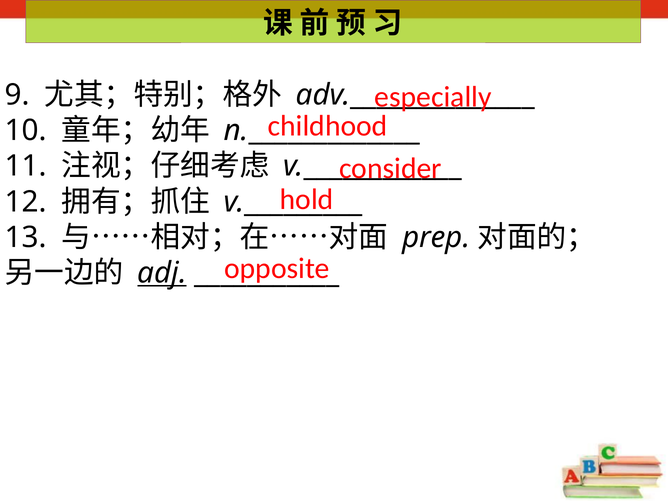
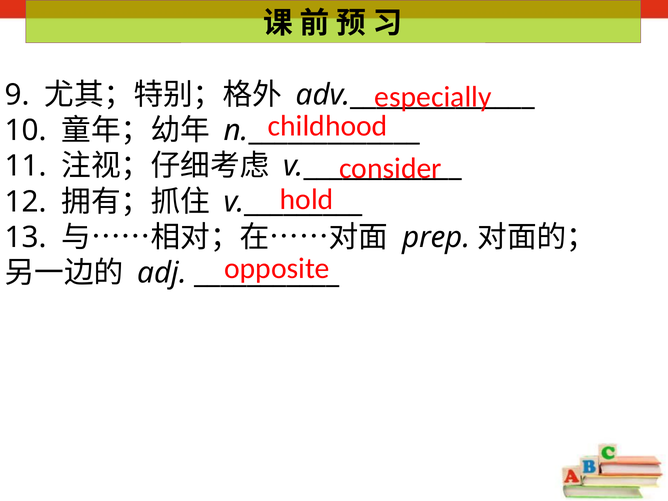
adj underline: present -> none
